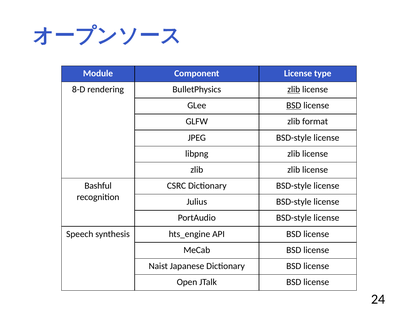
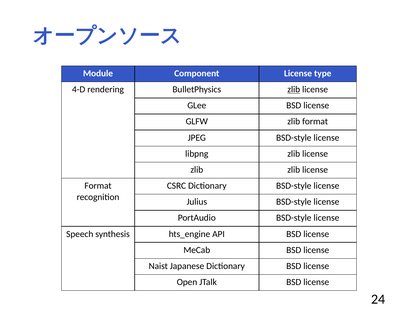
8-D: 8-D -> 4-D
BSD at (294, 106) underline: present -> none
Bashful at (98, 186): Bashful -> Format
